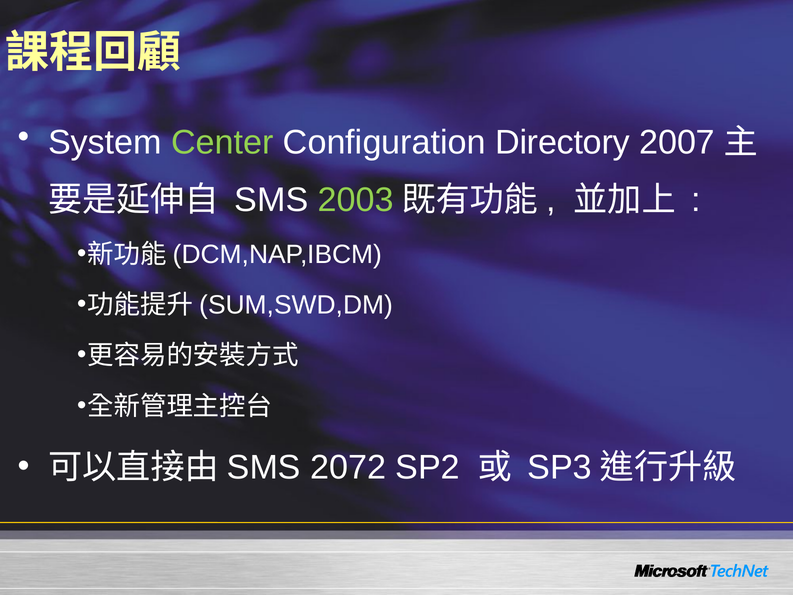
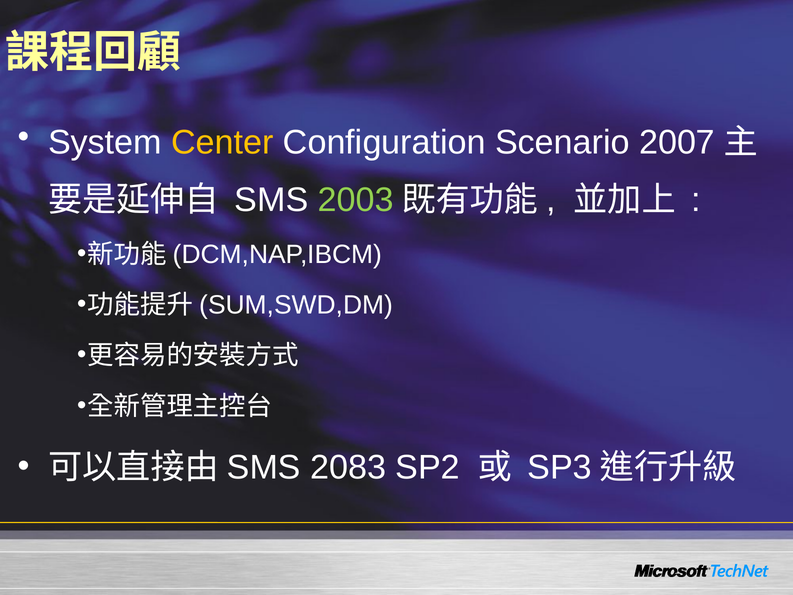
Center colour: light green -> yellow
Directory: Directory -> Scenario
2072: 2072 -> 2083
